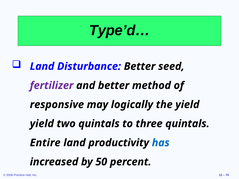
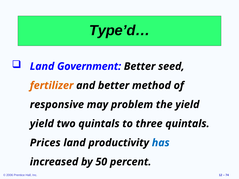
Disturbance: Disturbance -> Government
fertilizer colour: purple -> orange
logically: logically -> problem
Entire: Entire -> Prices
